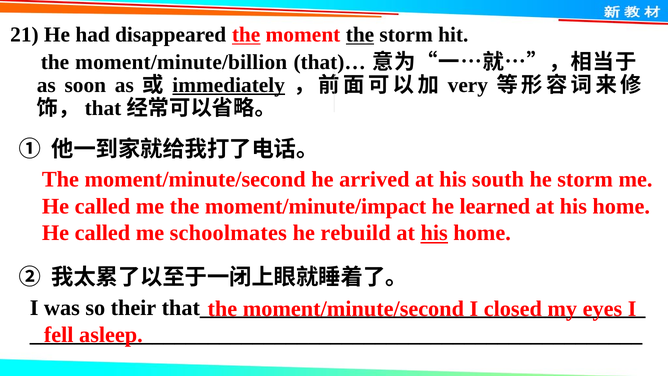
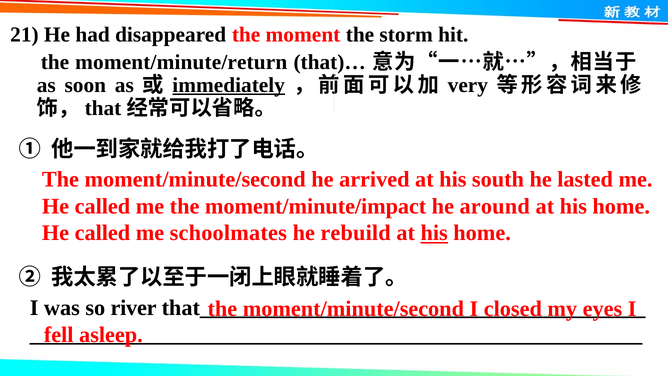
the at (246, 35) underline: present -> none
the at (360, 35) underline: present -> none
moment/minute/billion: moment/minute/billion -> moment/minute/return
he storm: storm -> lasted
learned: learned -> around
their: their -> river
